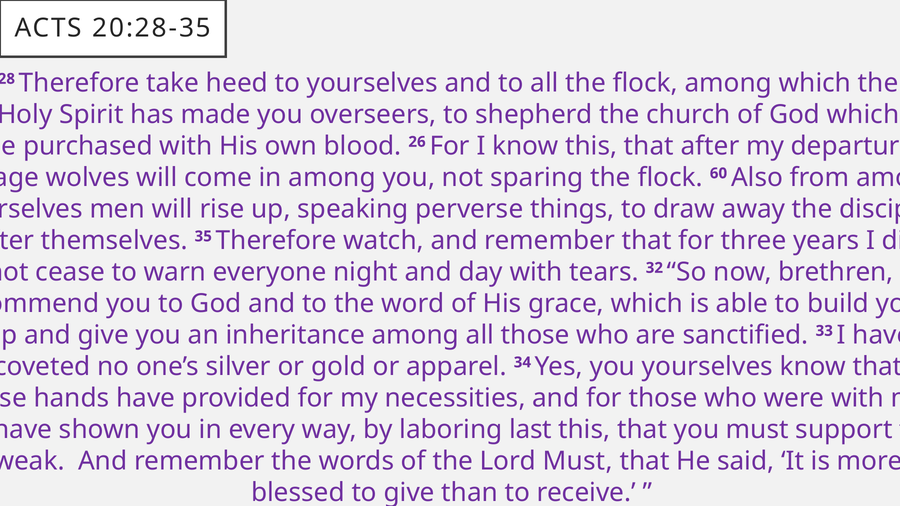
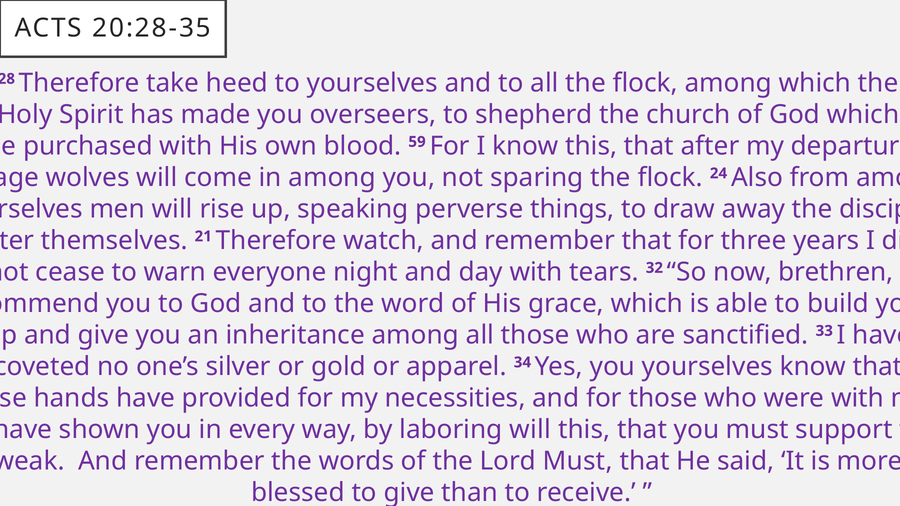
26: 26 -> 59
60: 60 -> 24
themselves 35: 35 -> 21
laboring last: last -> will
